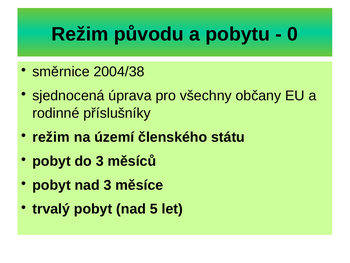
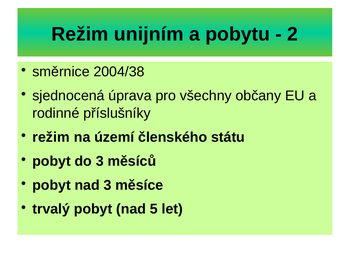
původu: původu -> unijním
0: 0 -> 2
